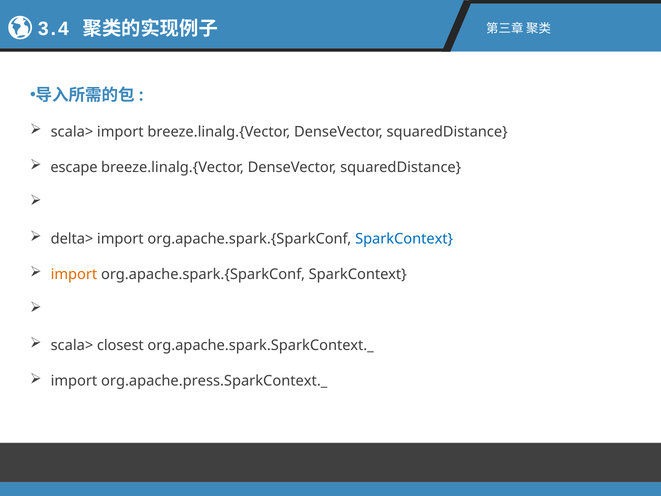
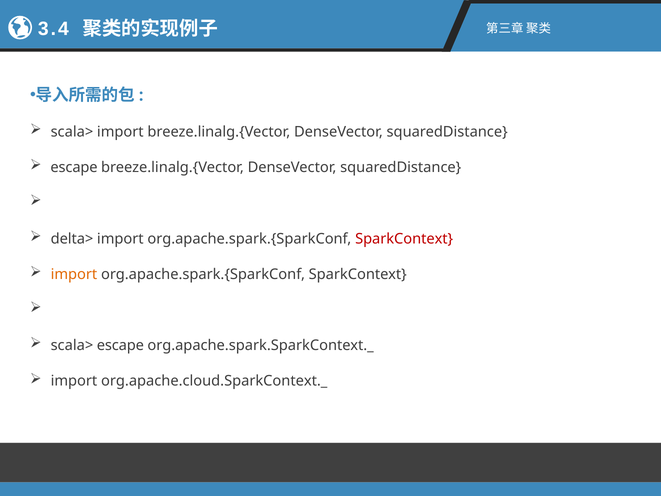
SparkContext at (404, 239) colour: blue -> red
scala> closest: closest -> escape
org.apache.press.SparkContext._: org.apache.press.SparkContext._ -> org.apache.cloud.SparkContext._
